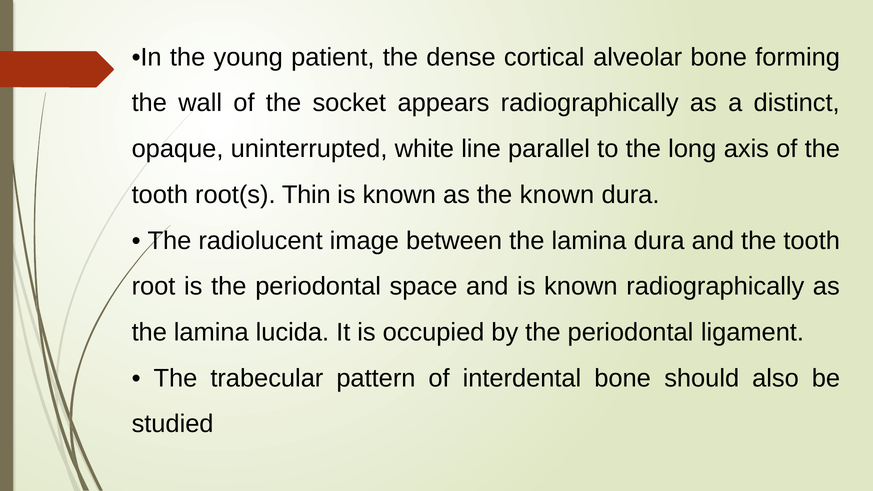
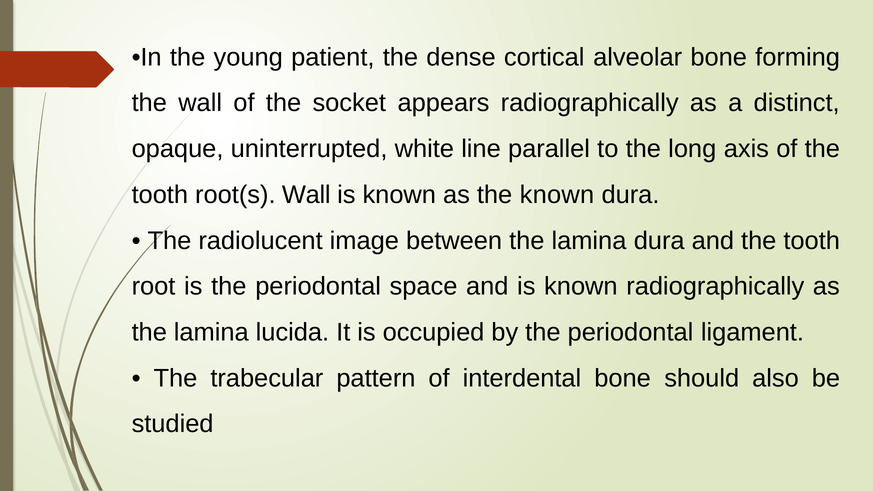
root(s Thin: Thin -> Wall
